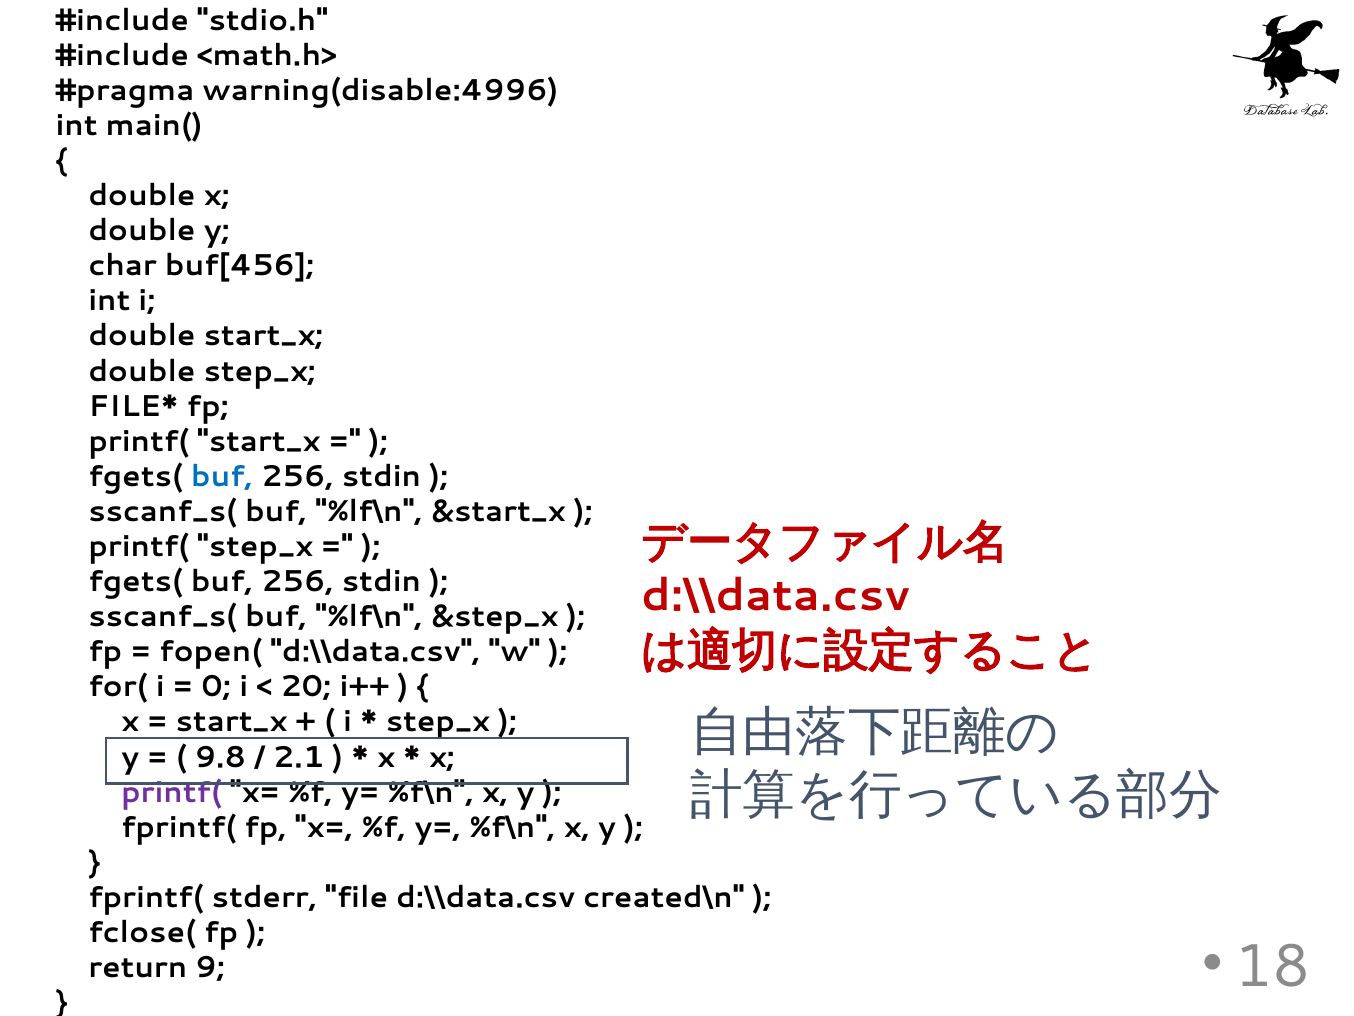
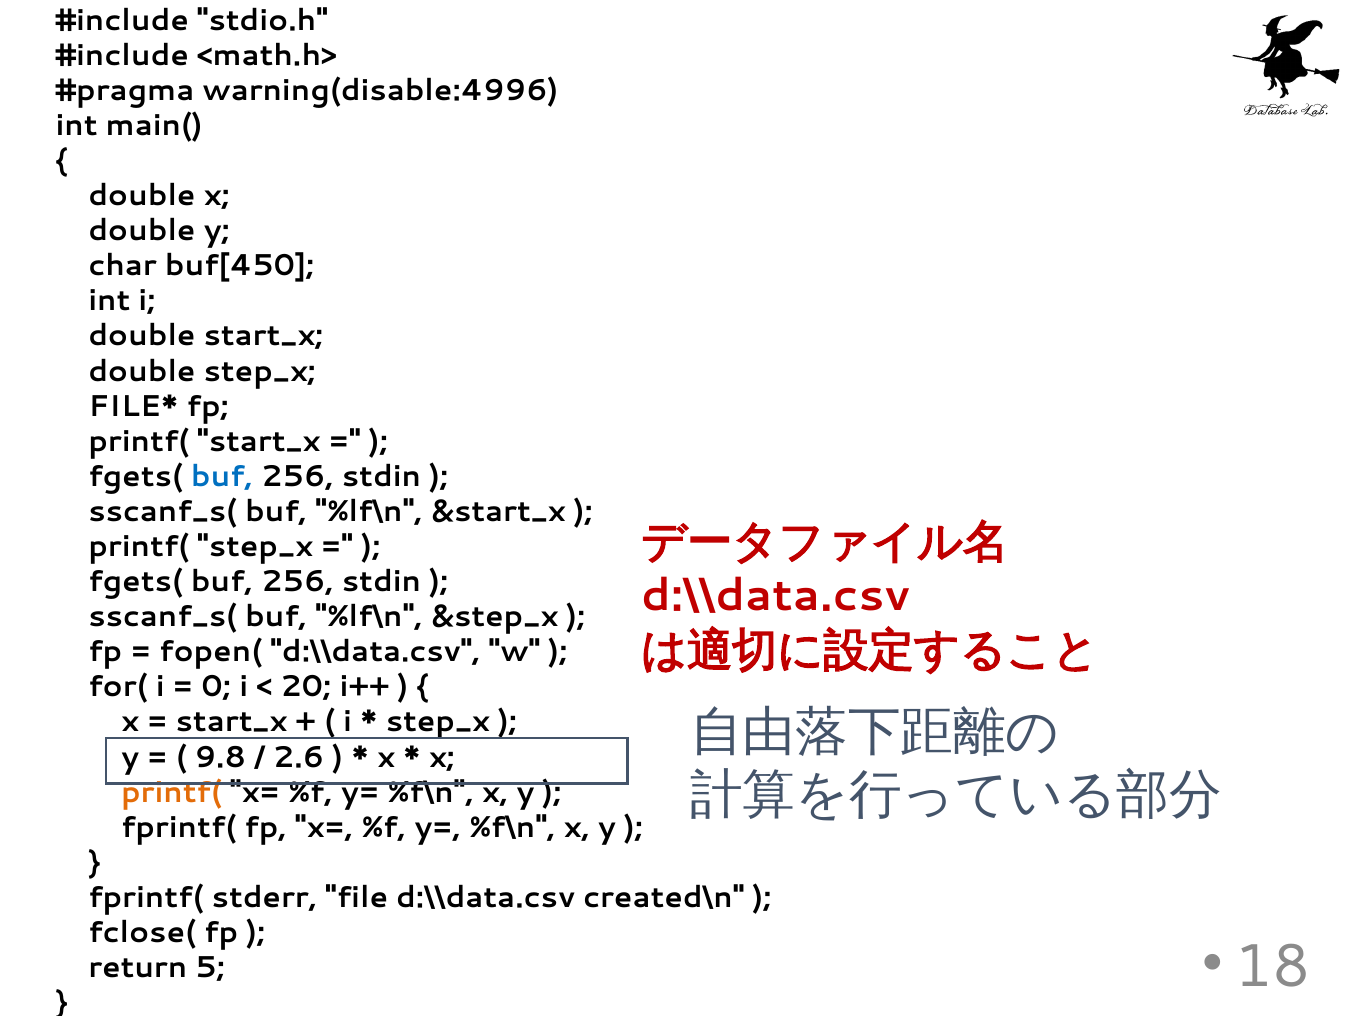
buf[456: buf[456 -> buf[450
2.1: 2.1 -> 2.6
printf( at (171, 792) colour: purple -> orange
9: 9 -> 5
